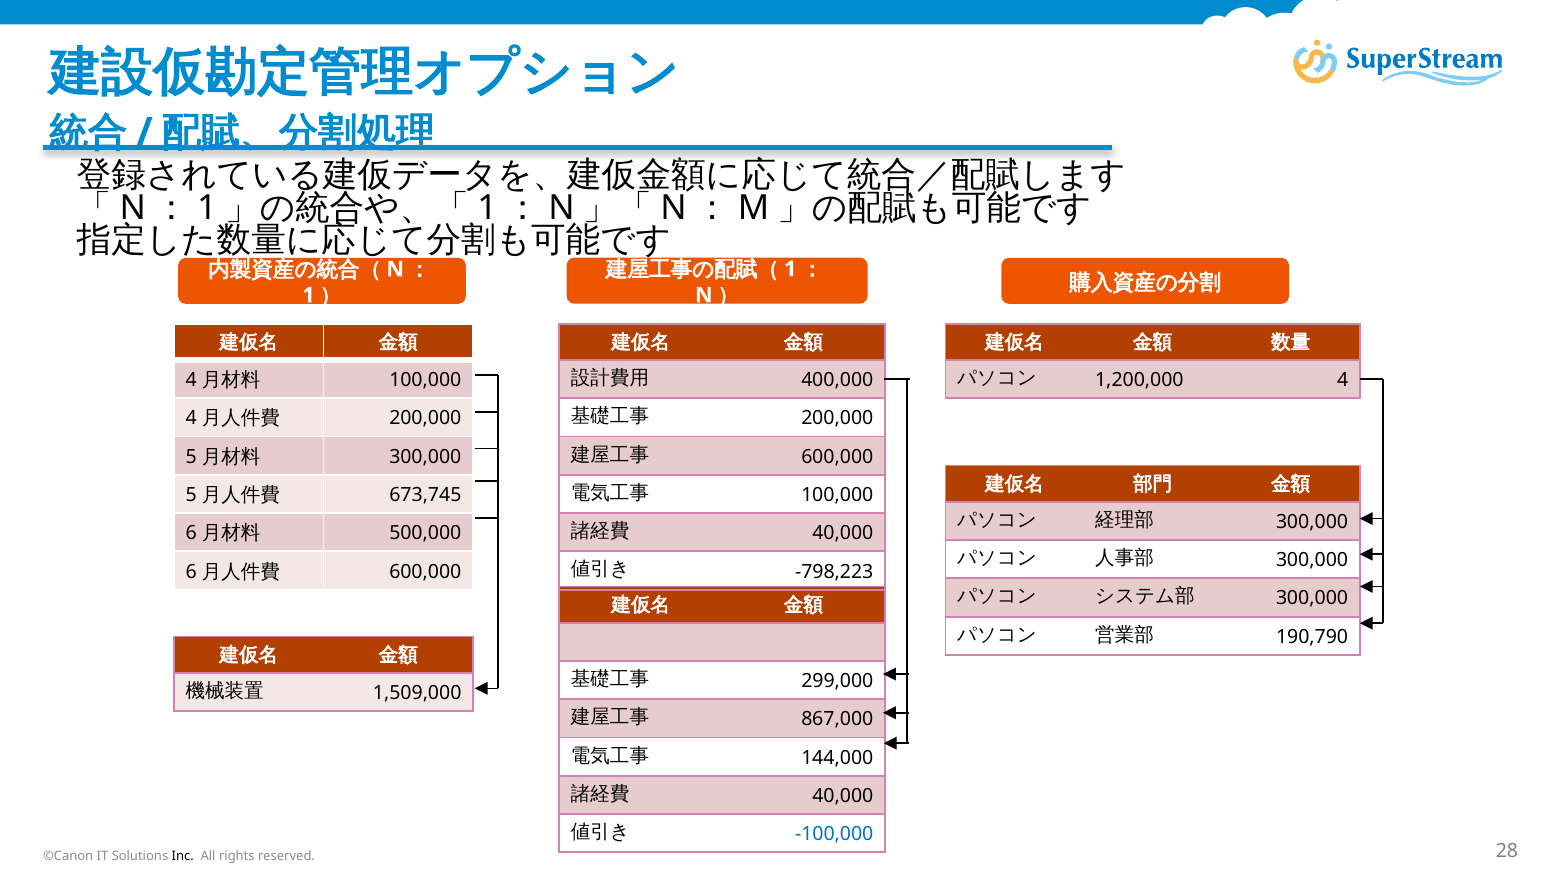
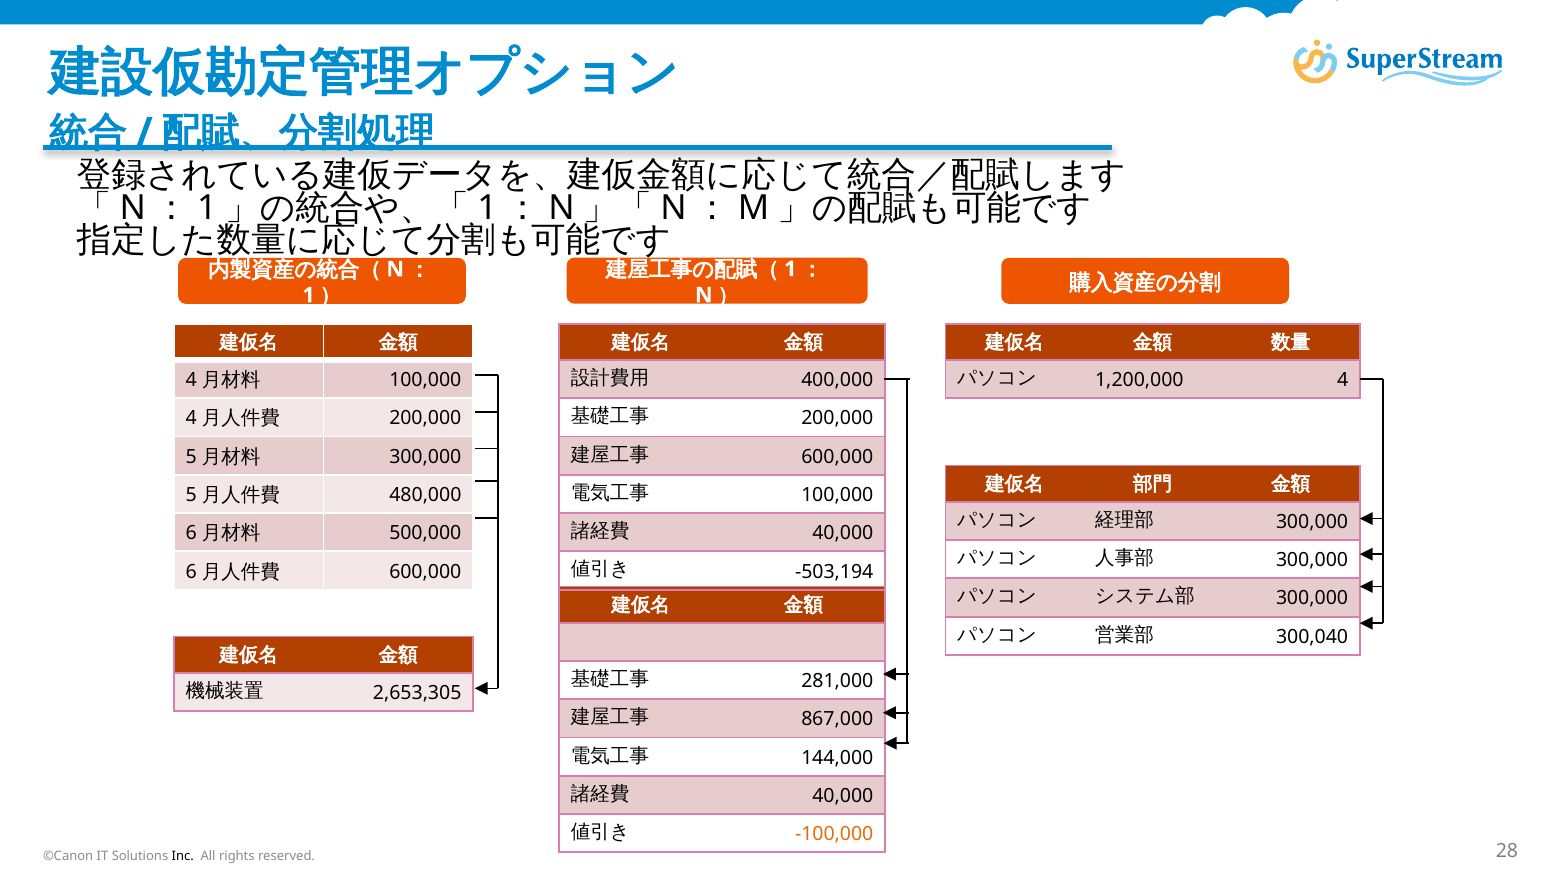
673,745: 673,745 -> 480,000
-798,223: -798,223 -> -503,194
190,790: 190,790 -> 300,040
299,000: 299,000 -> 281,000
1,509,000: 1,509,000 -> 2,653,305
-100,000 colour: blue -> orange
